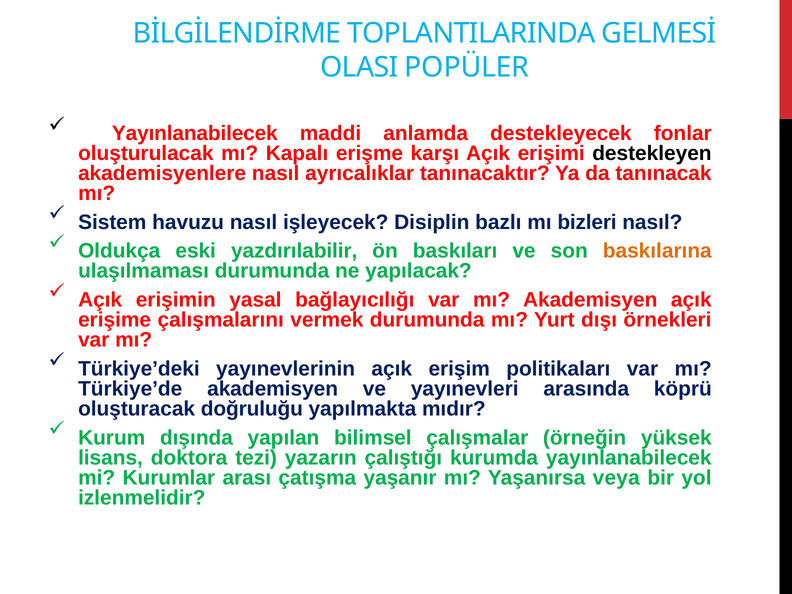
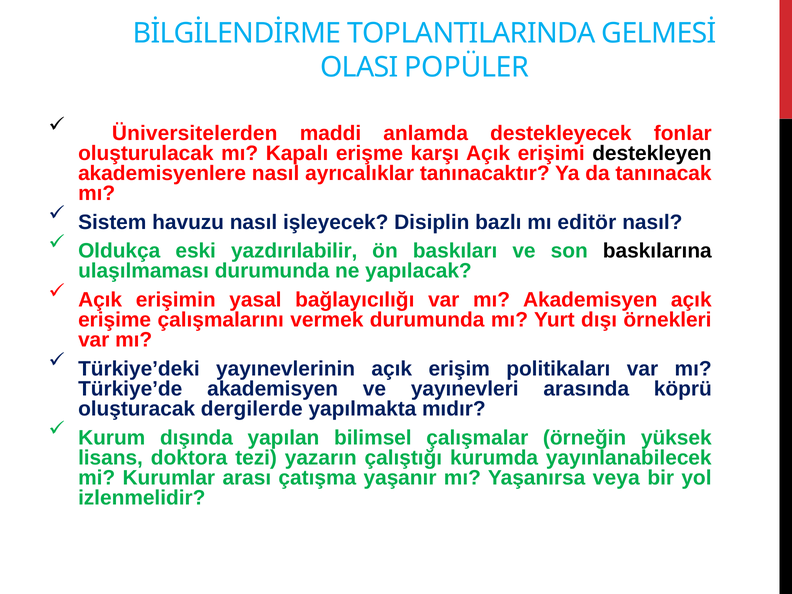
Yayınlanabilecek at (195, 133): Yayınlanabilecek -> Üniversitelerden
bizleri: bizleri -> editör
baskılarına colour: orange -> black
doğruluğu: doğruluğu -> dergilerde
